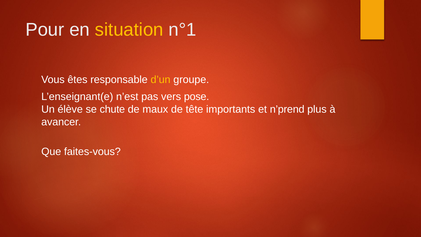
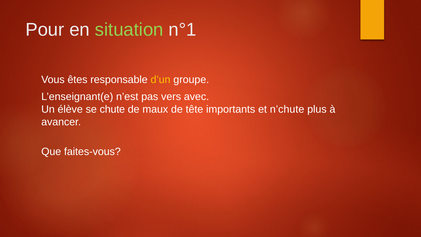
situation colour: yellow -> light green
pose: pose -> avec
n’prend: n’prend -> n’chute
